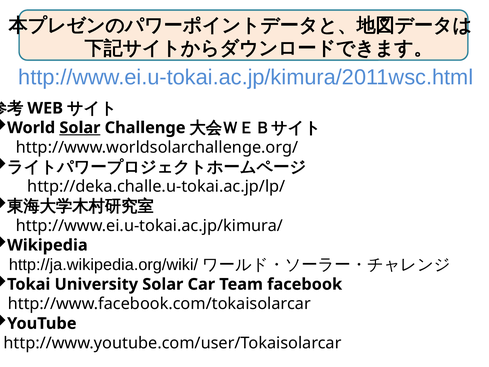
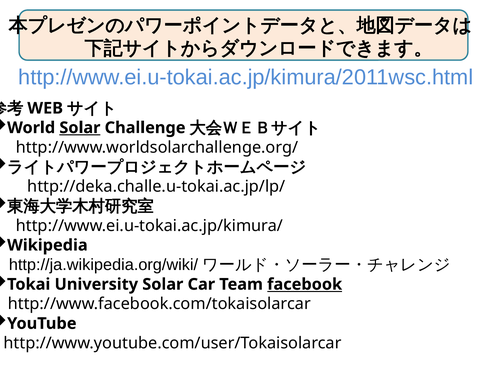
facebook underline: none -> present
